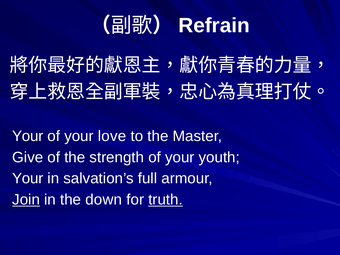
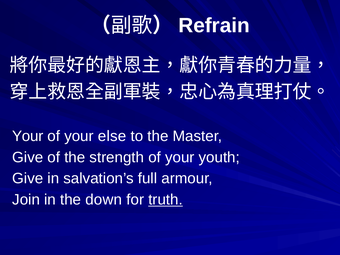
love: love -> else
Your at (28, 178): Your -> Give
Join underline: present -> none
